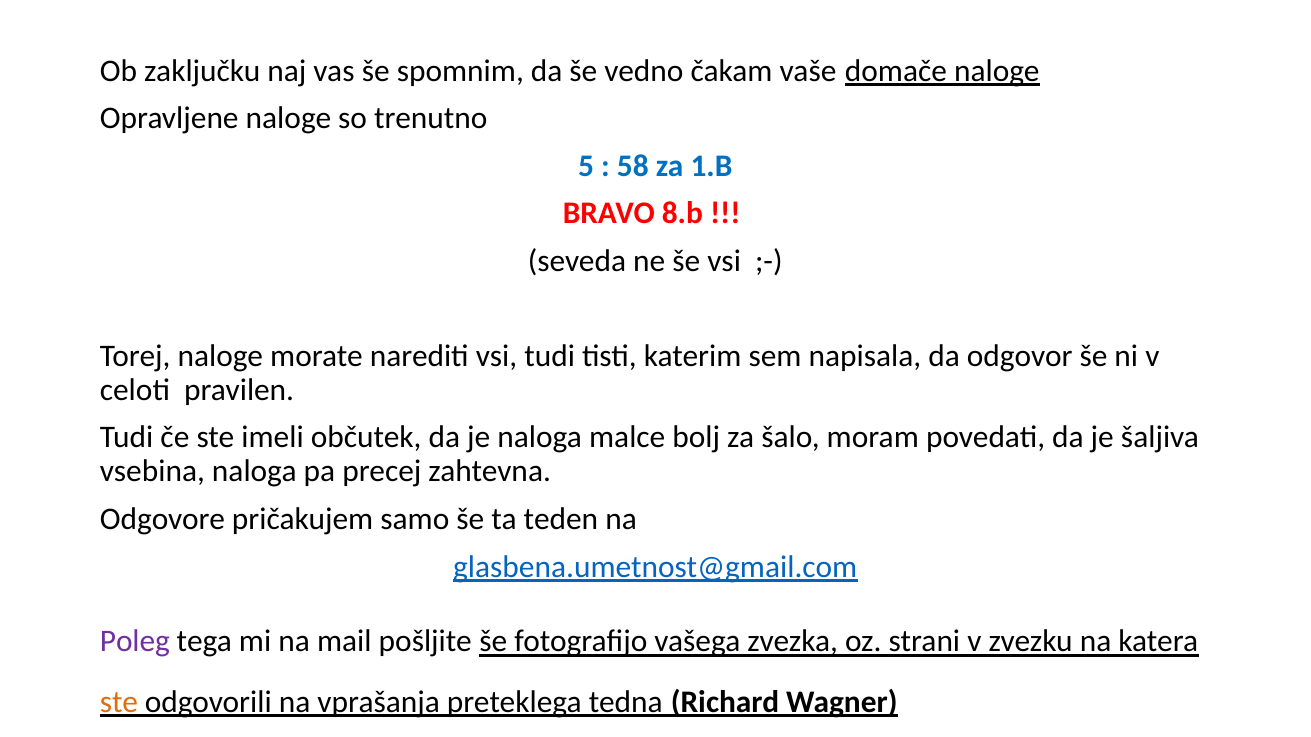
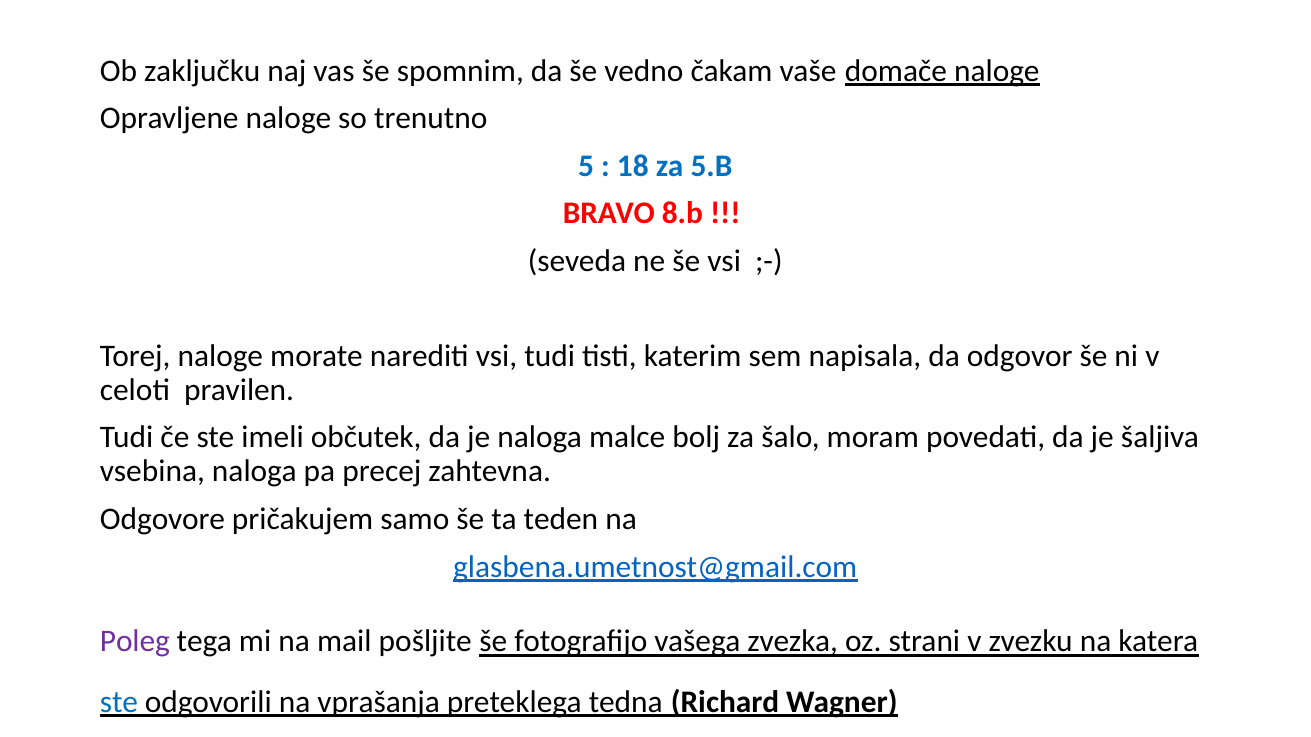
58: 58 -> 18
1.B: 1.B -> 5.B
ste at (119, 702) colour: orange -> blue
